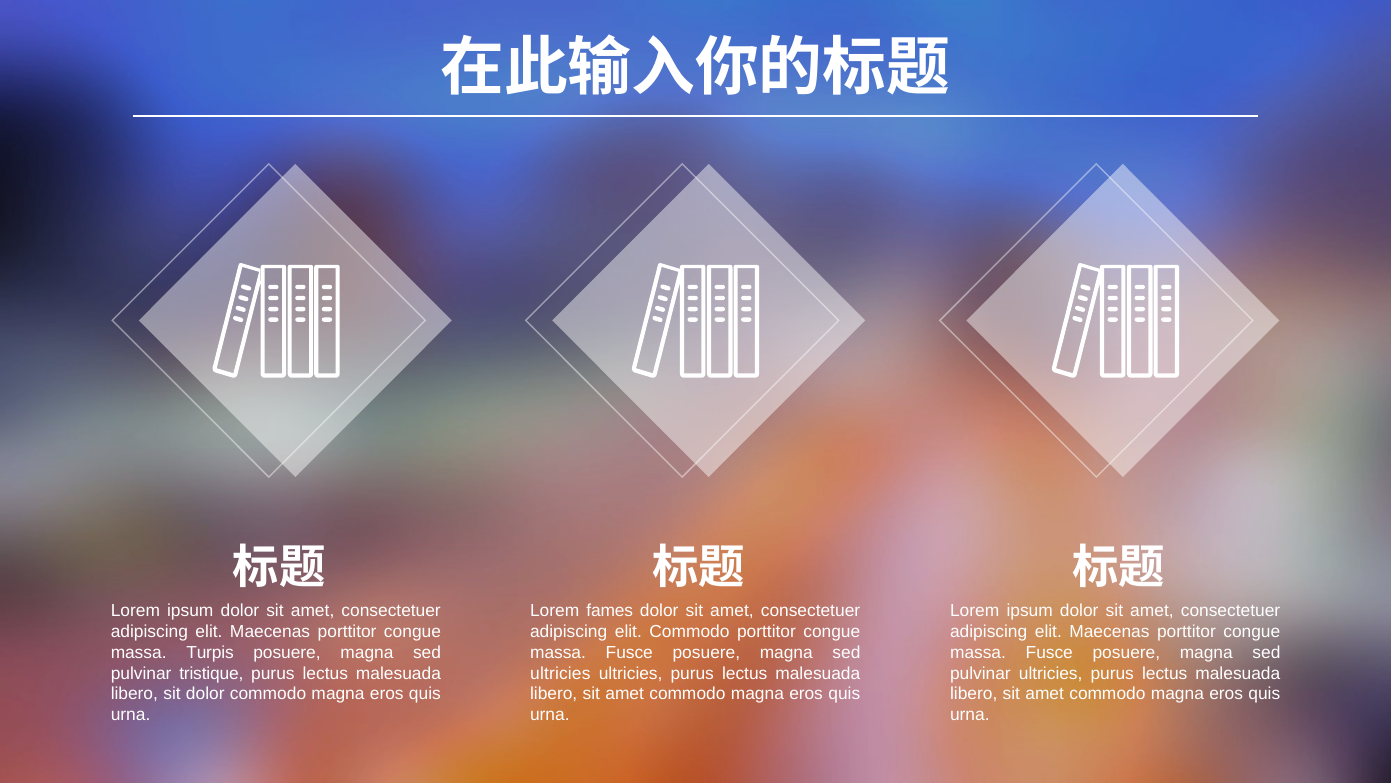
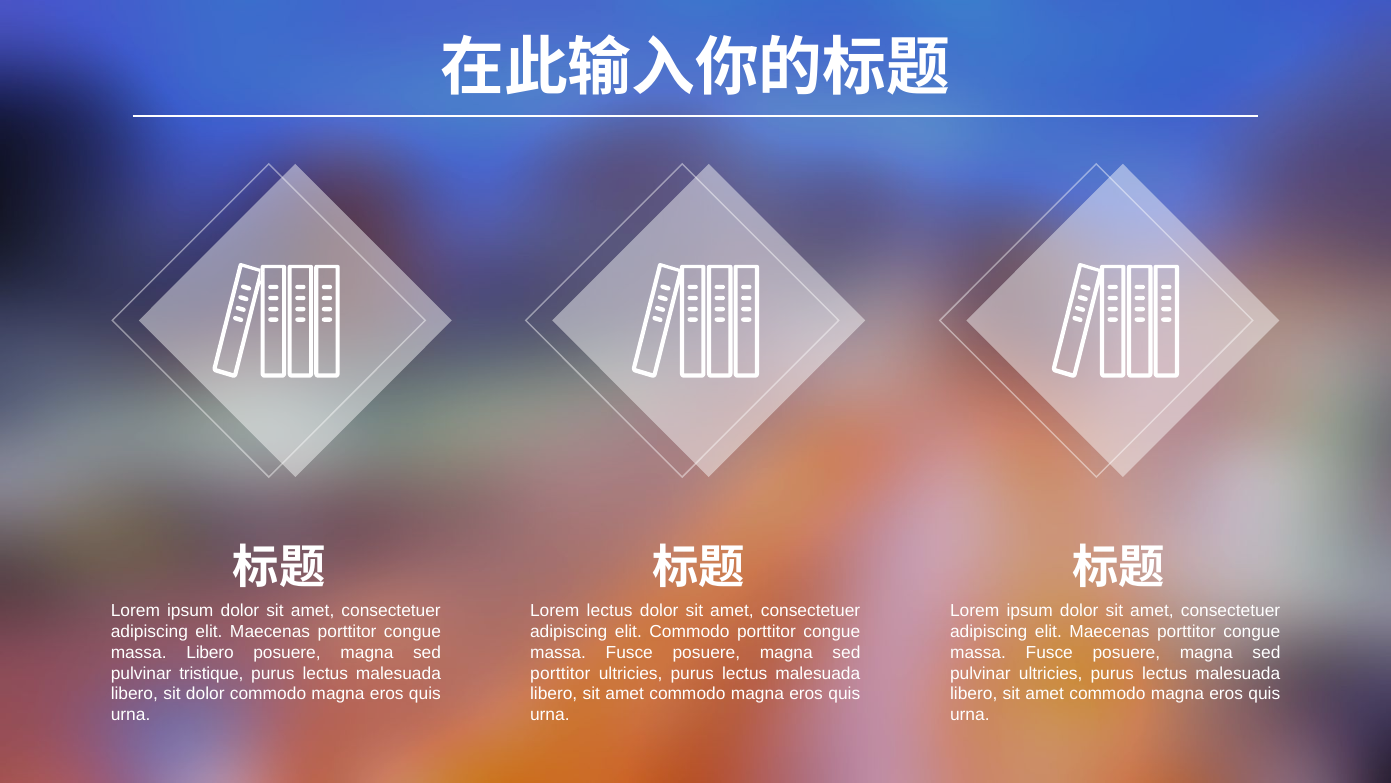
Lorem fames: fames -> lectus
massa Turpis: Turpis -> Libero
ultricies at (560, 673): ultricies -> porttitor
